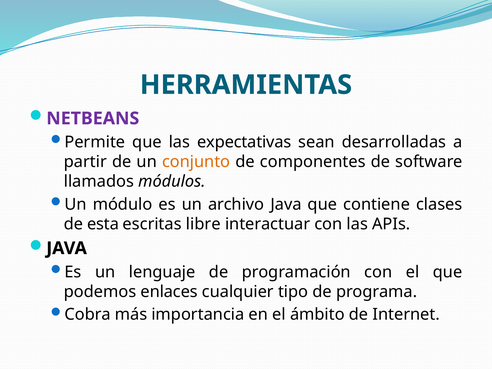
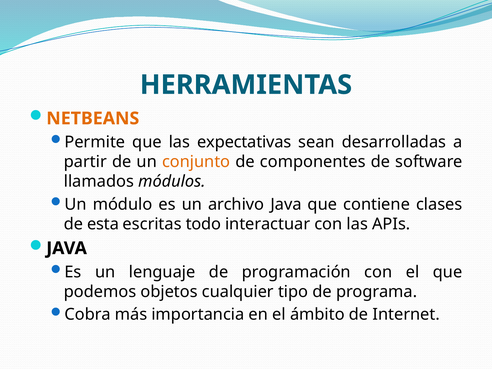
NETBEANS colour: purple -> orange
libre: libre -> todo
enlaces: enlaces -> objetos
